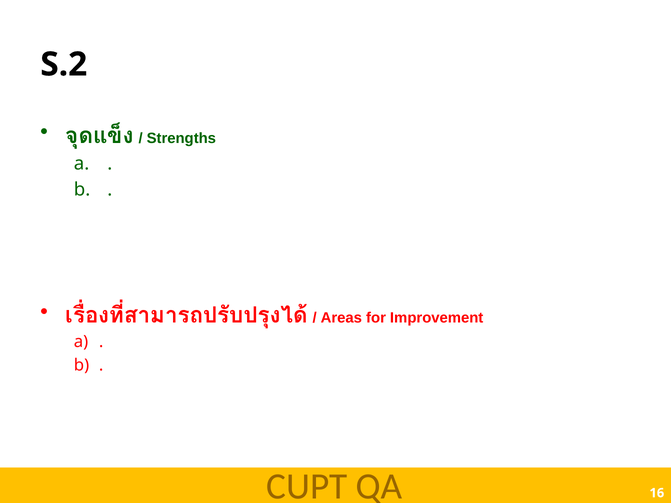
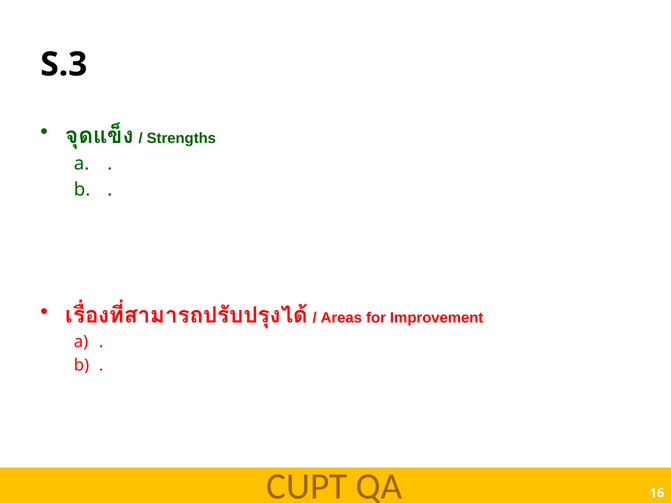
S.2: S.2 -> S.3
